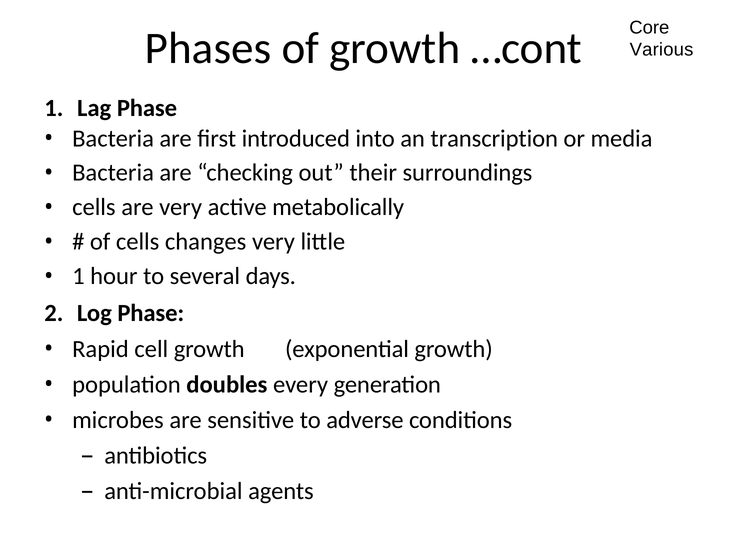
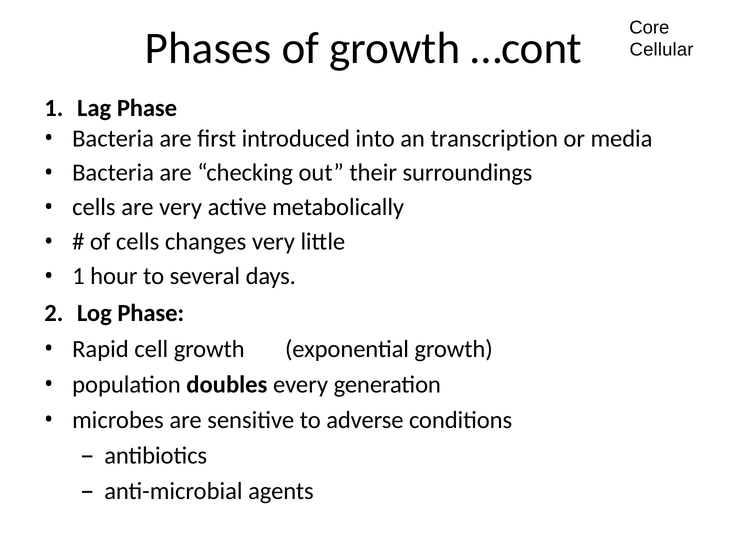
Various: Various -> Cellular
